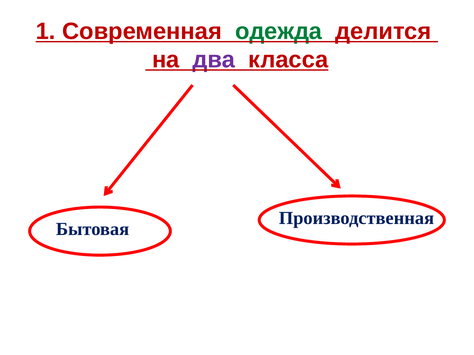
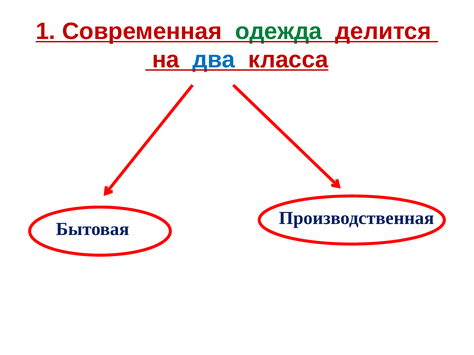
два colour: purple -> blue
